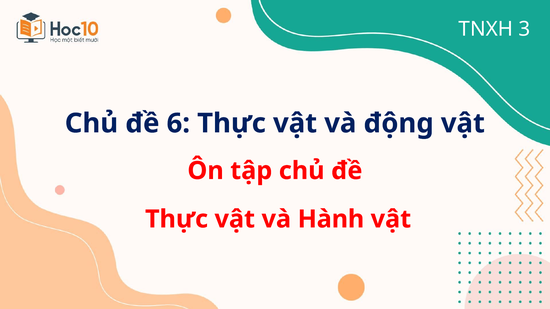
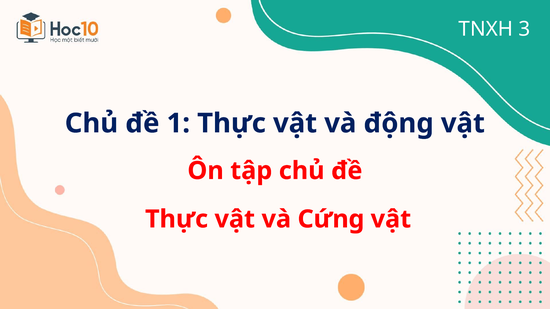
6: 6 -> 1
Hành: Hành -> Cứng
